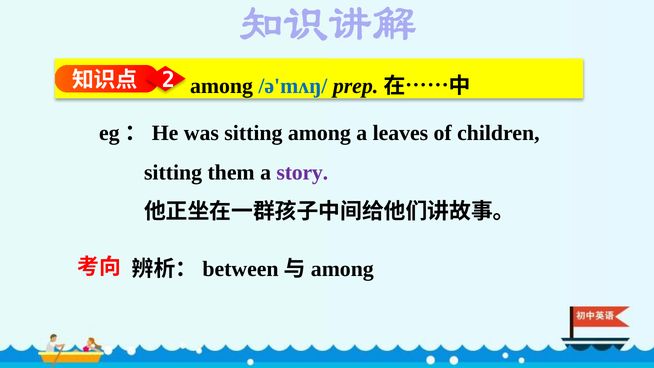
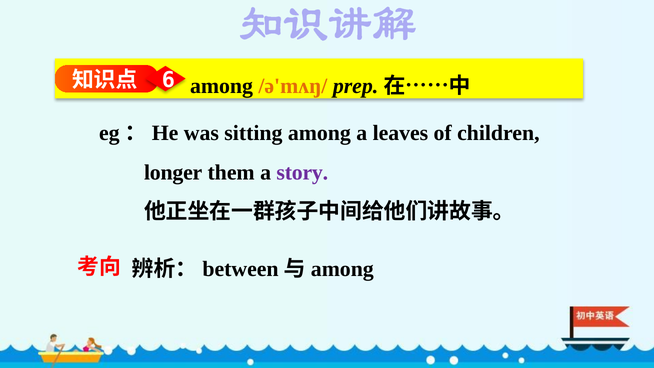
2: 2 -> 6
/ə'mʌŋ/ colour: blue -> orange
sitting at (173, 172): sitting -> longer
